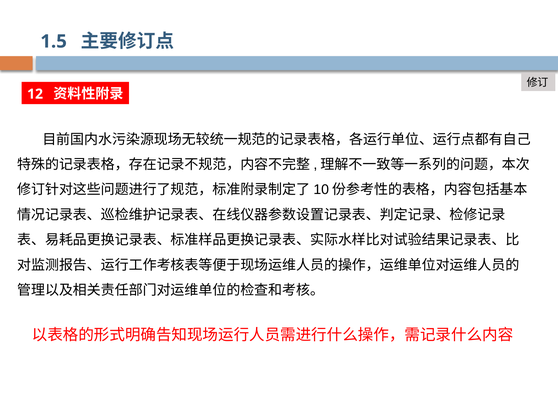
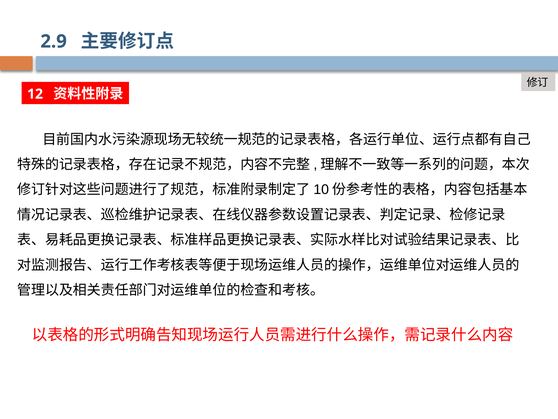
1.5: 1.5 -> 2.9
